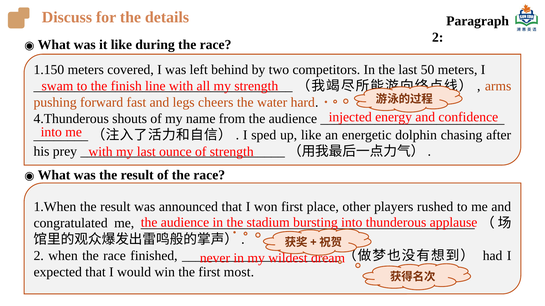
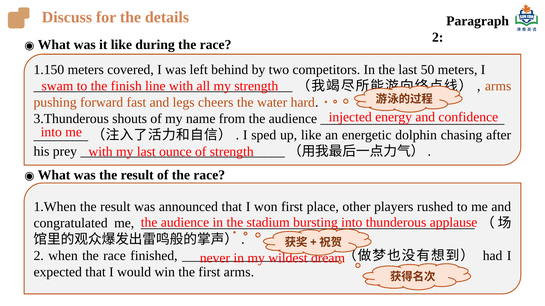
4.Thunderous: 4.Thunderous -> 3.Thunderous
first most: most -> arms
